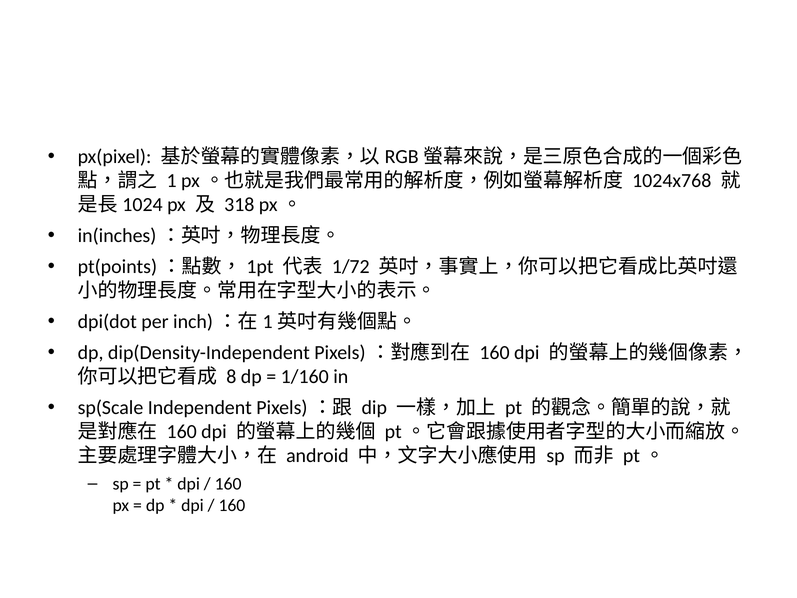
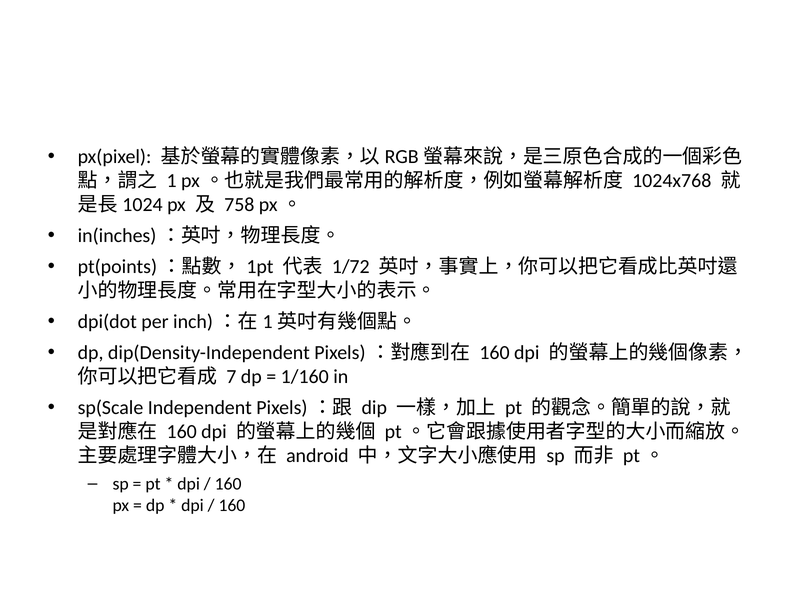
318: 318 -> 758
8: 8 -> 7
